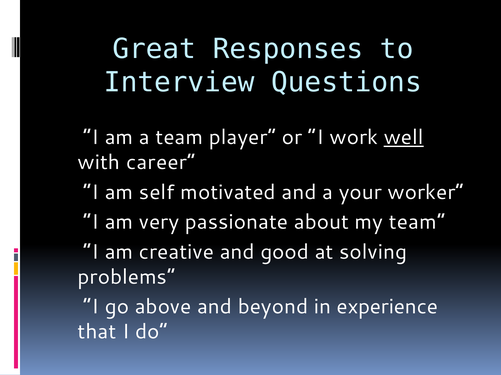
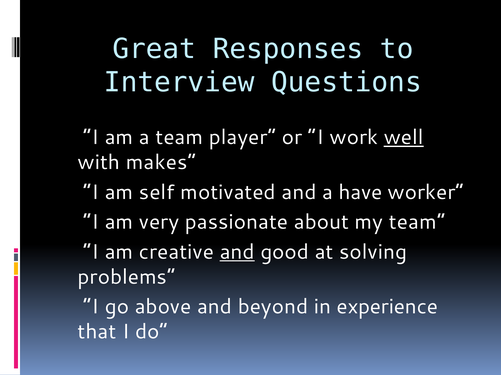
career: career -> makes
your: your -> have
and at (237, 252) underline: none -> present
